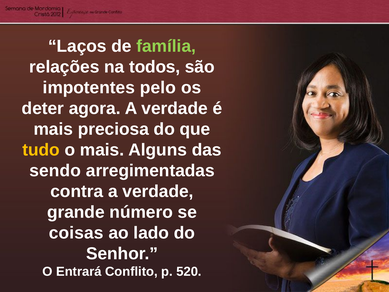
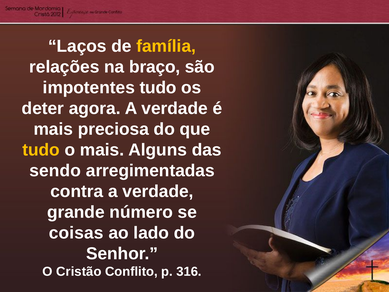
família colour: light green -> yellow
todos: todos -> braço
impotentes pelo: pelo -> tudo
Entrará: Entrará -> Cristão
520: 520 -> 316
